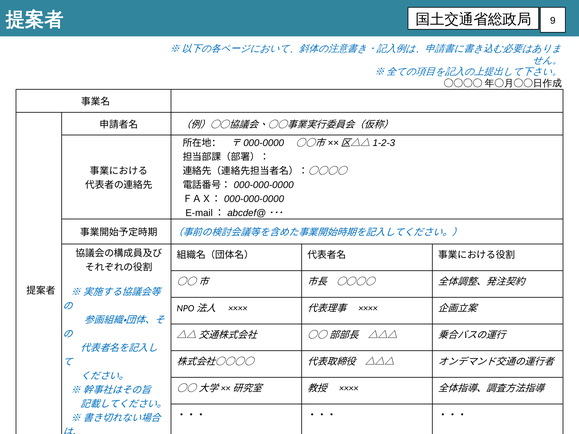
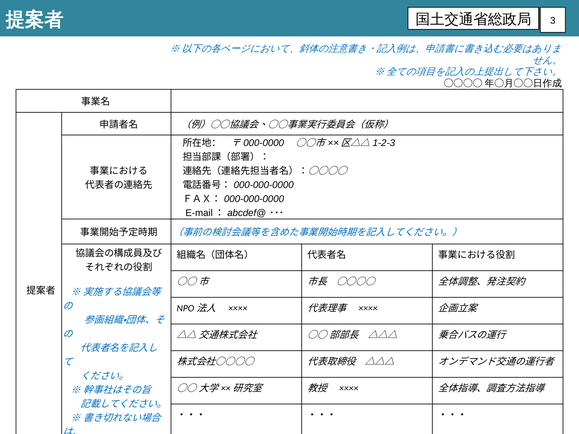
9: 9 -> 3
